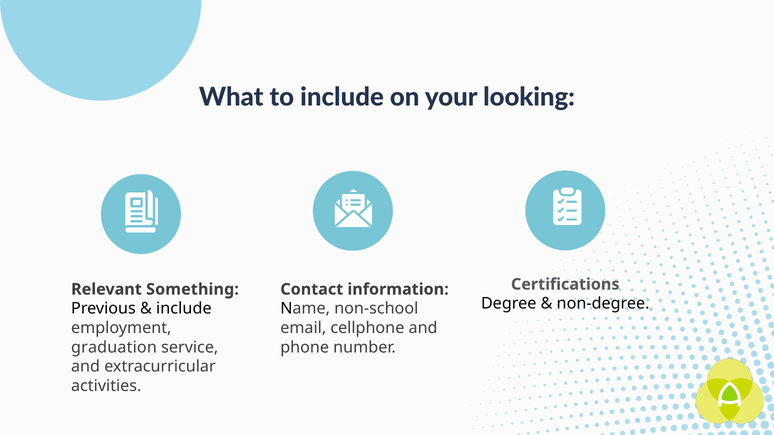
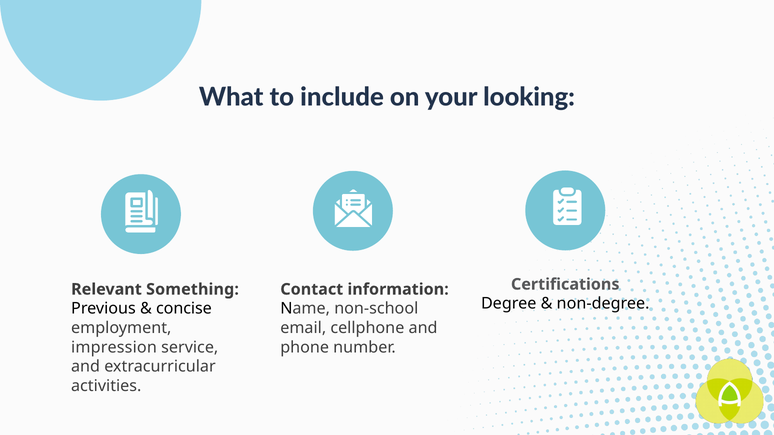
include at (184, 309): include -> concise
graduation: graduation -> impression
